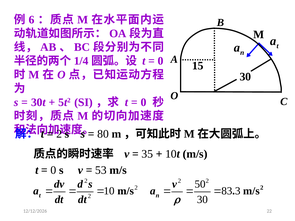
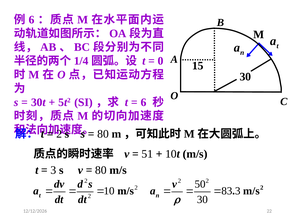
0 at (144, 102): 0 -> 6
35: 35 -> 51
0 at (53, 170): 0 -> 3
53 at (101, 170): 53 -> 80
